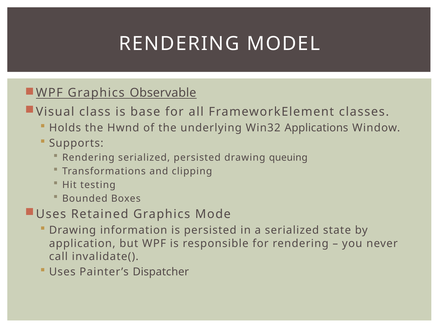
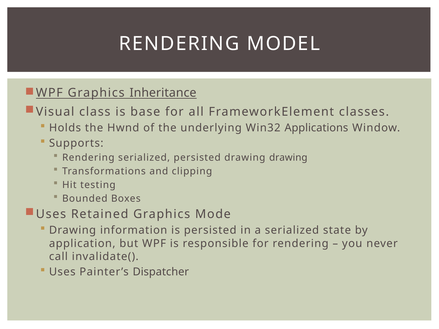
Observable: Observable -> Inheritance
drawing queuing: queuing -> drawing
